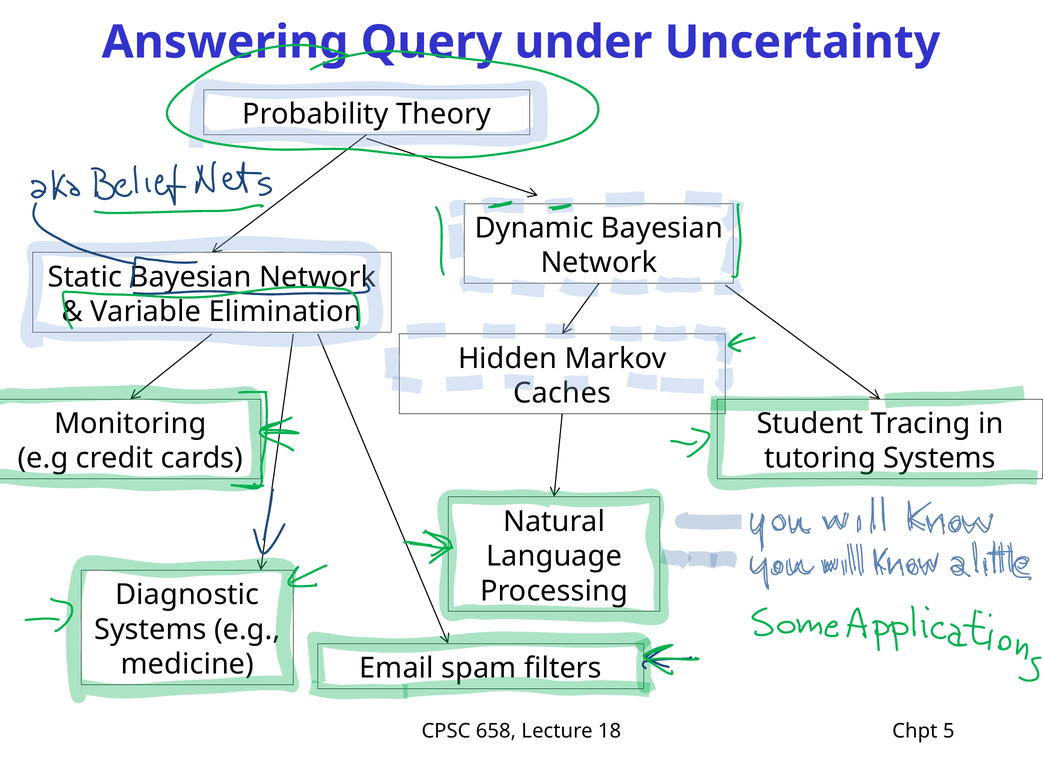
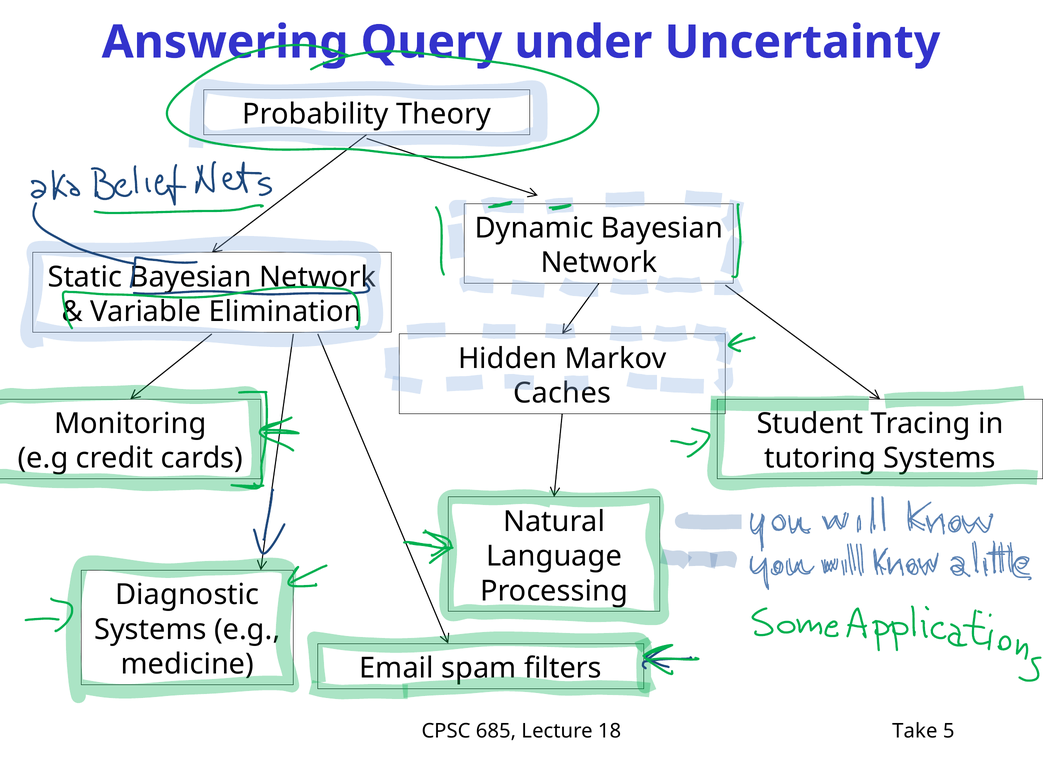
658: 658 -> 685
Chpt: Chpt -> Take
